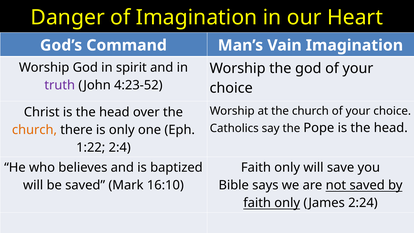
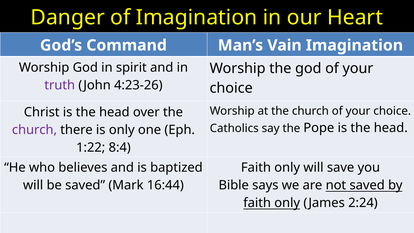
4:23-52: 4:23-52 -> 4:23-26
church at (34, 130) colour: orange -> purple
2:4: 2:4 -> 8:4
16:10: 16:10 -> 16:44
